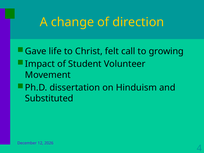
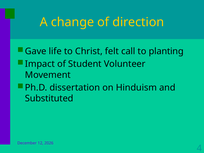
growing: growing -> planting
